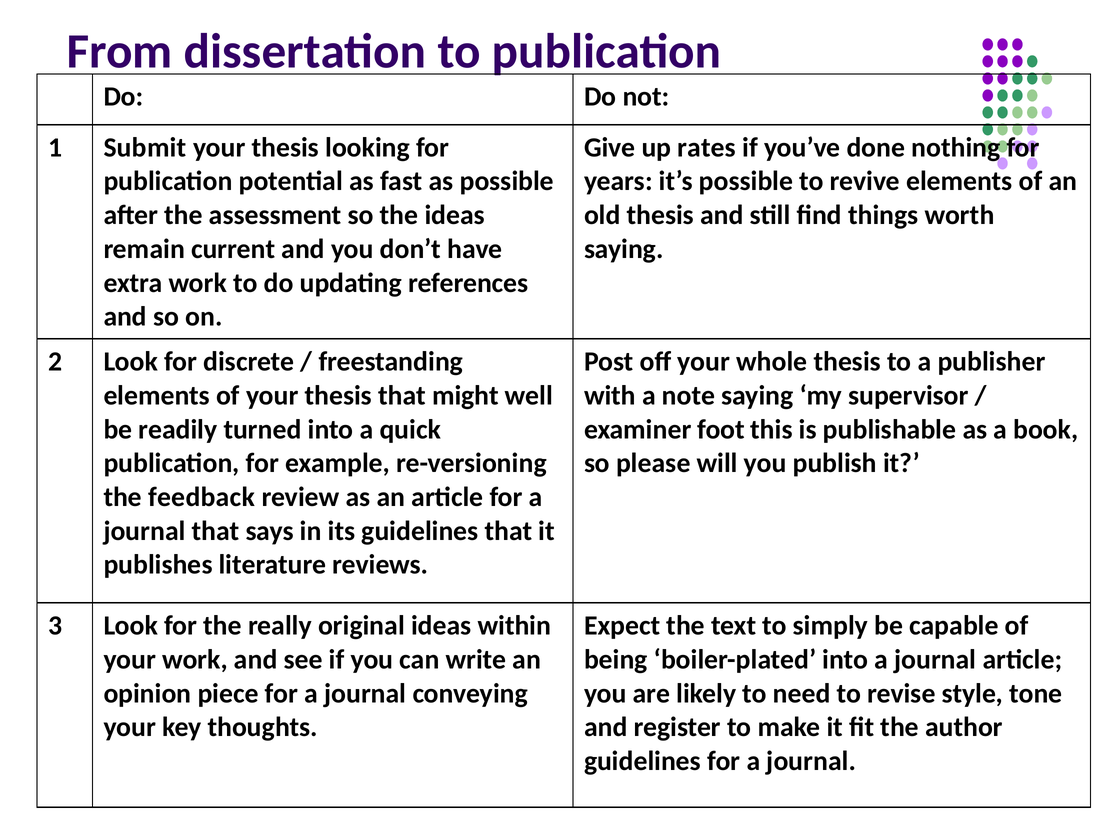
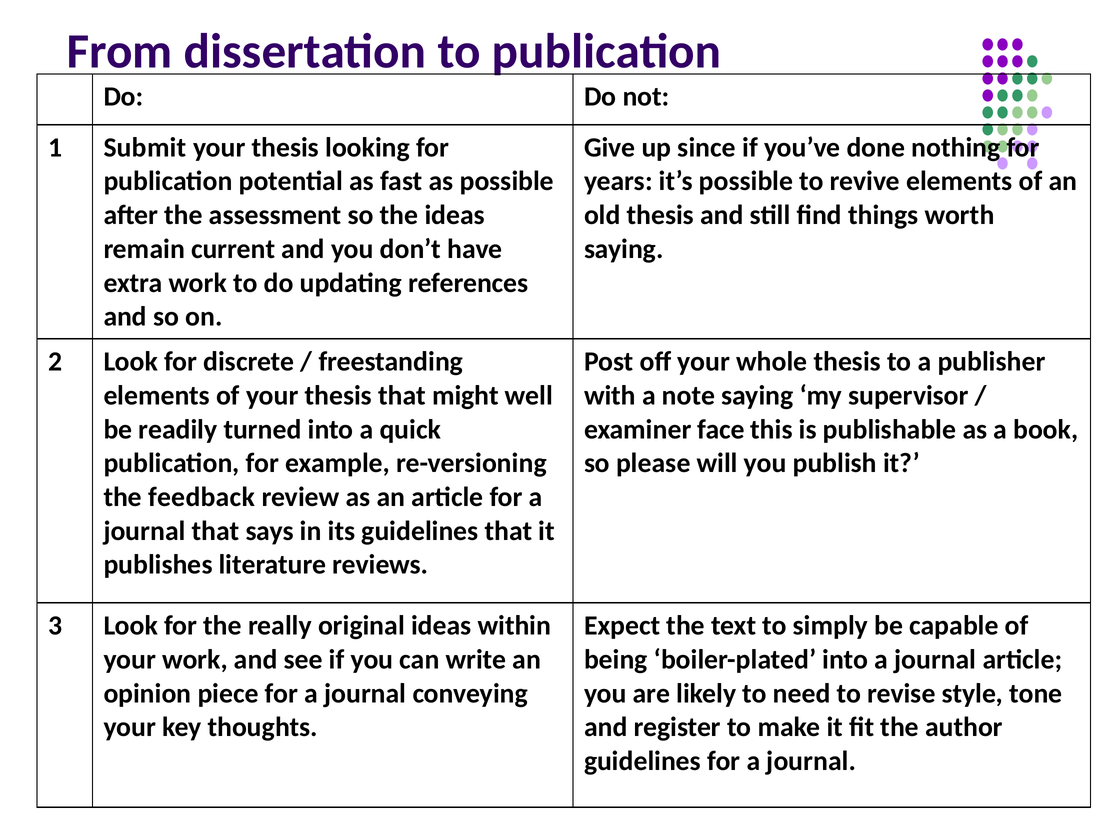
rates: rates -> since
foot: foot -> face
